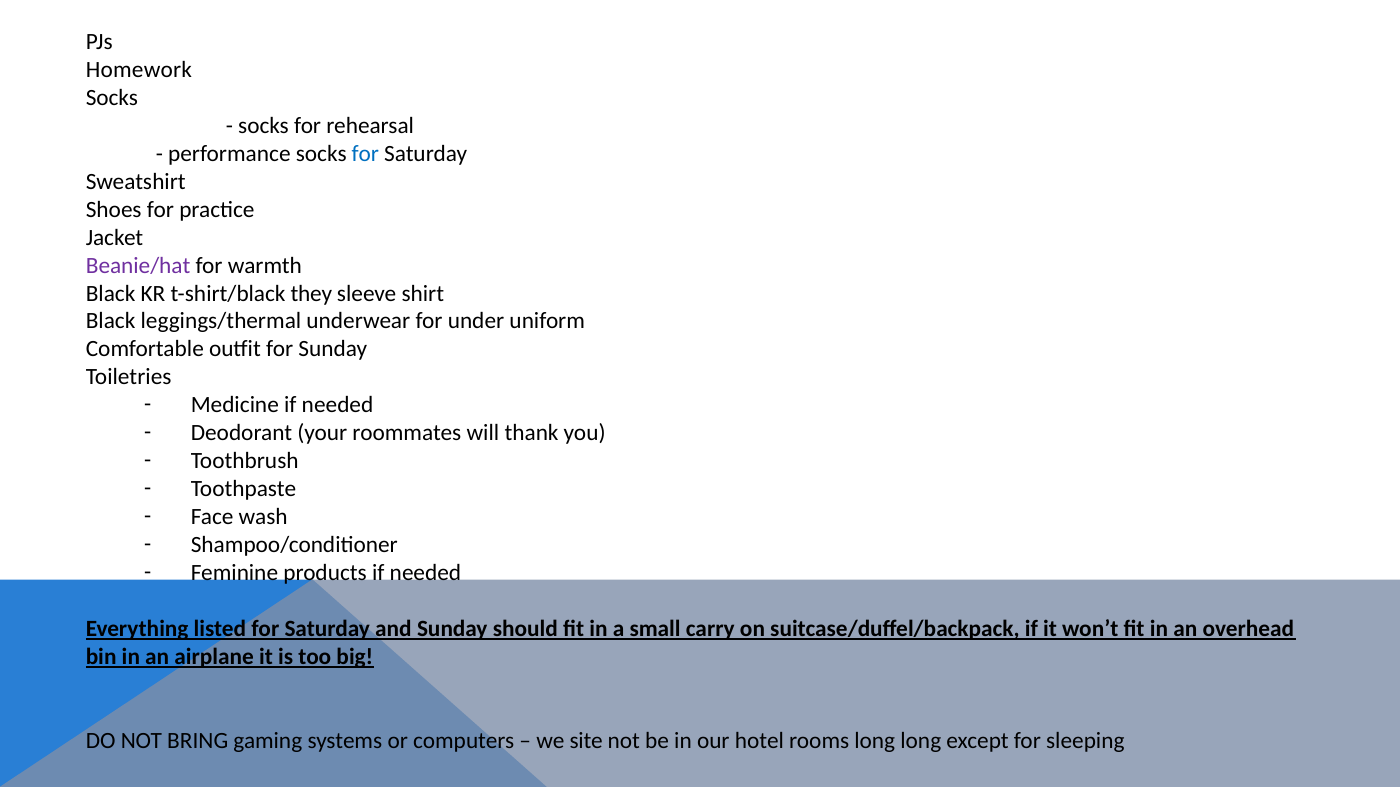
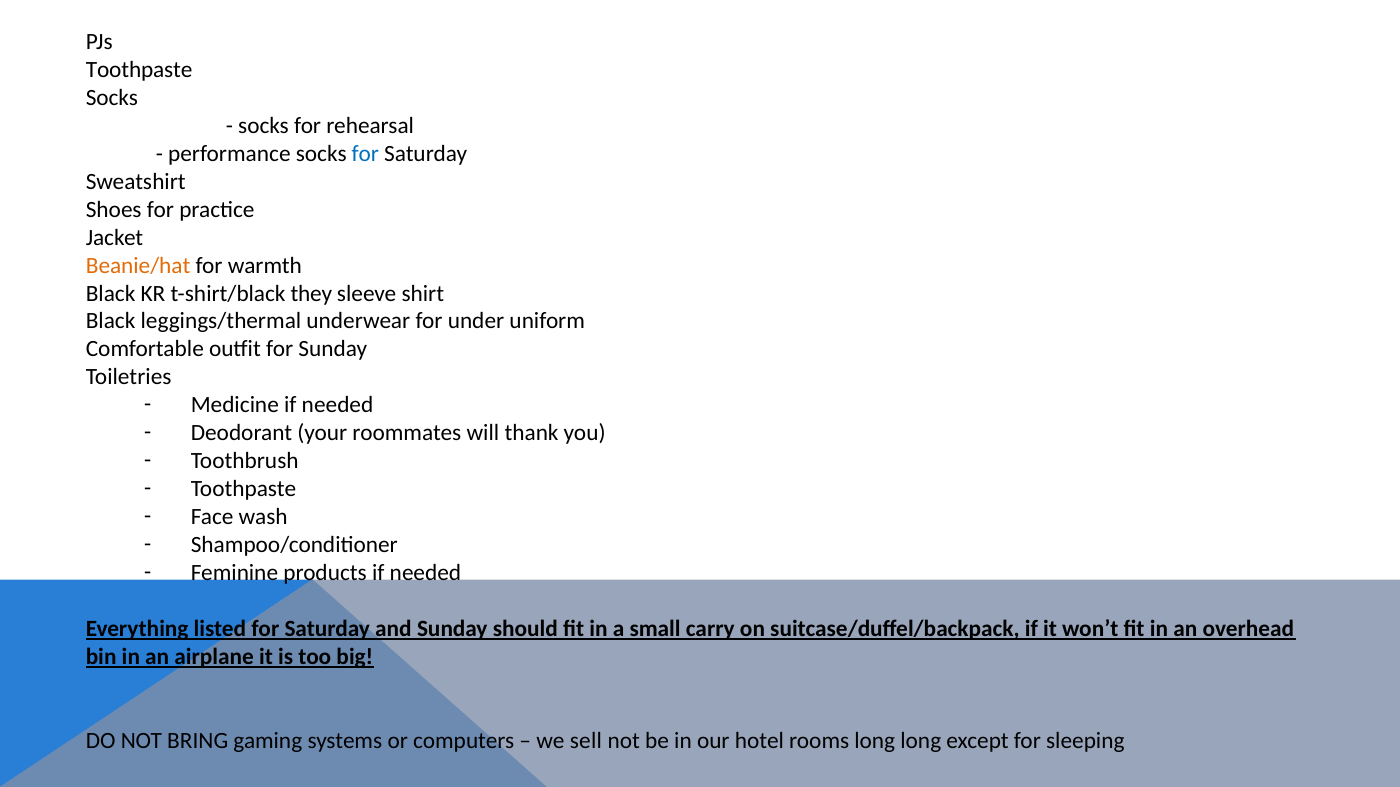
Homework at (139, 70): Homework -> Toothpaste
Beanie/hat colour: purple -> orange
site: site -> sell
